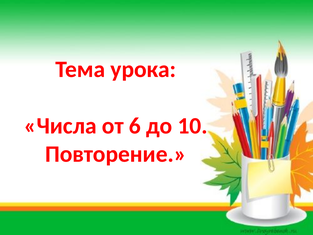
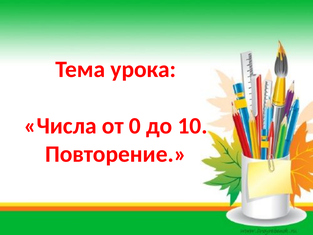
6: 6 -> 0
